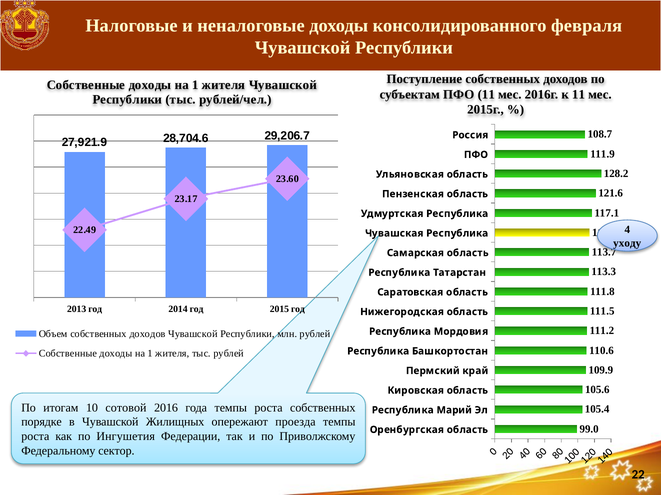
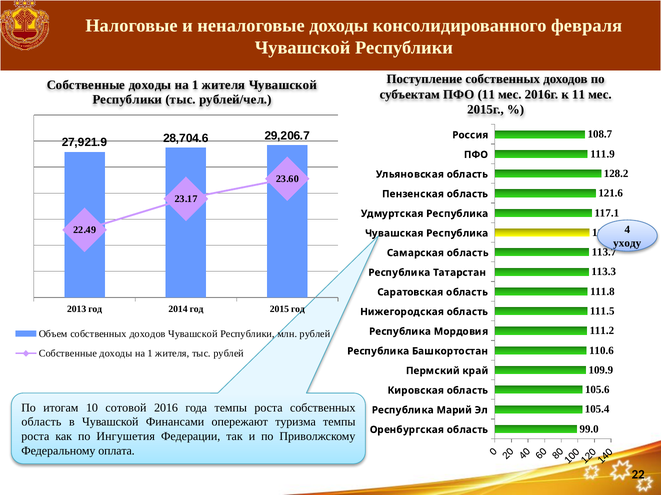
порядке at (42, 423): порядке -> область
Жилищных: Жилищных -> Финансами
проезда: проезда -> туризма
сектор: сектор -> оплата
